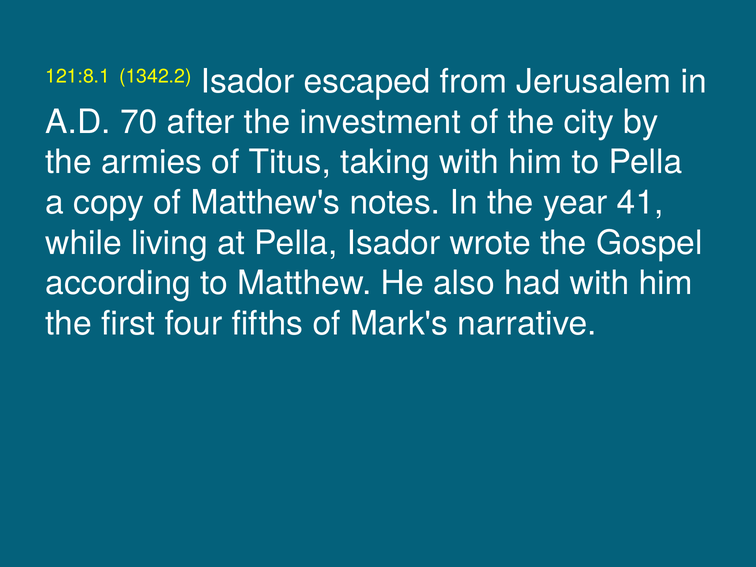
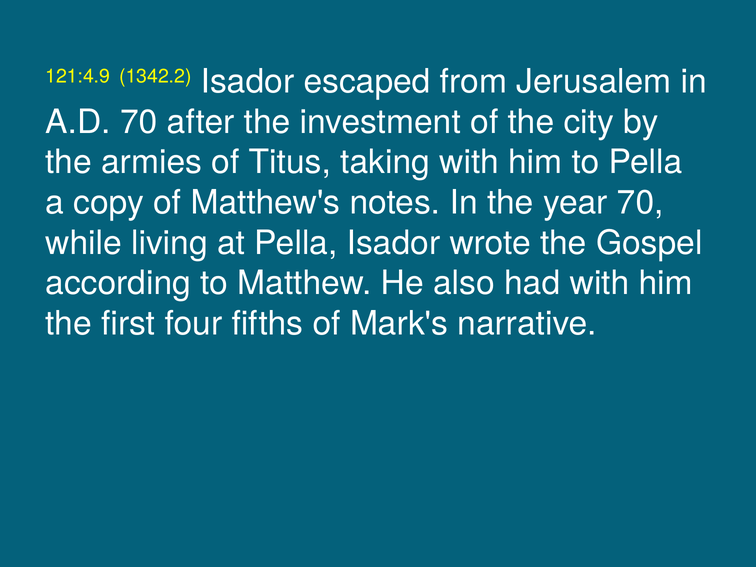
121:8.1: 121:8.1 -> 121:4.9
year 41: 41 -> 70
